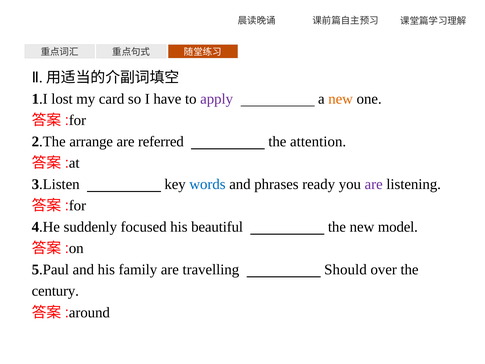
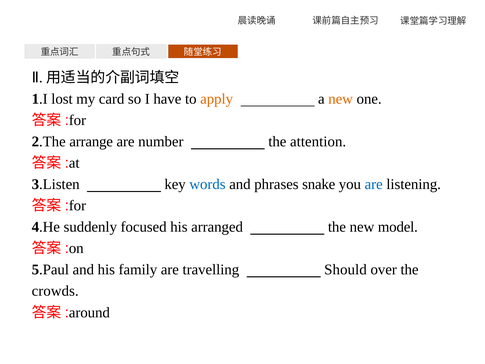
apply colour: purple -> orange
referred: referred -> number
ready: ready -> snake
are at (374, 184) colour: purple -> blue
beautiful: beautiful -> arranged
century: century -> crowds
